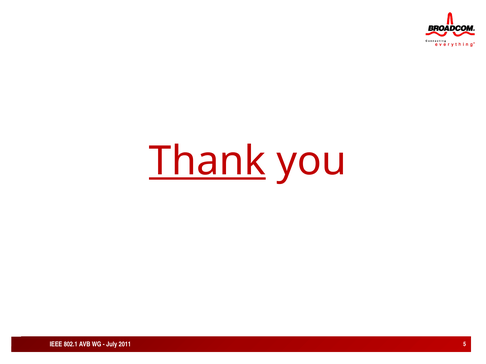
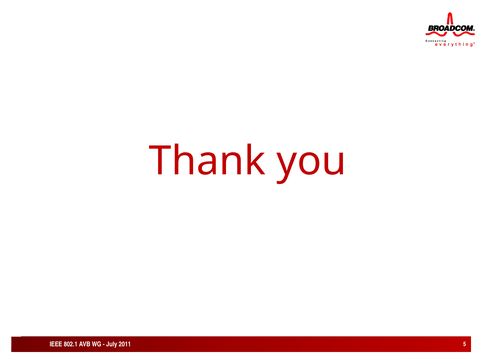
Thank underline: present -> none
